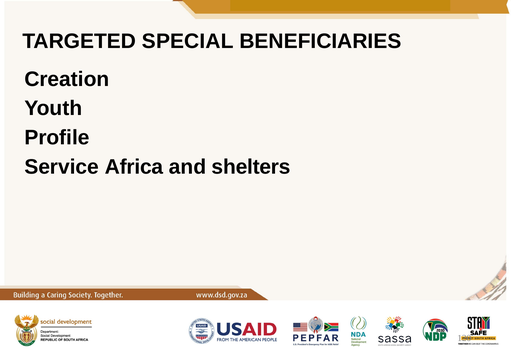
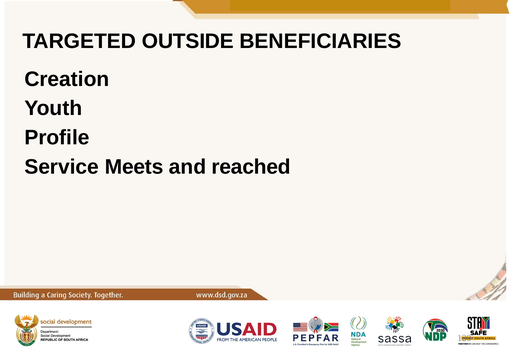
SPECIAL: SPECIAL -> OUTSIDE
Africa: Africa -> Meets
shelters: shelters -> reached
